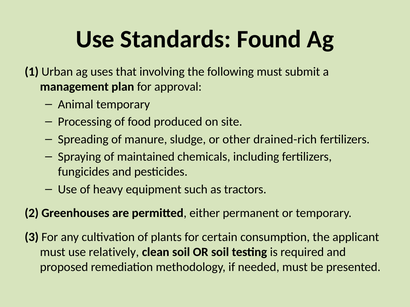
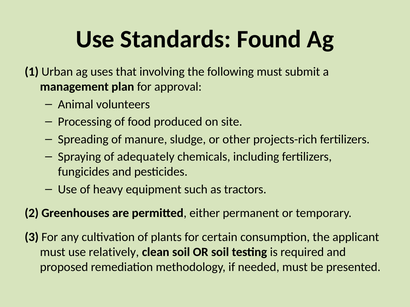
Animal temporary: temporary -> volunteers
drained-rich: drained-rich -> projects-rich
maintained: maintained -> adequately
